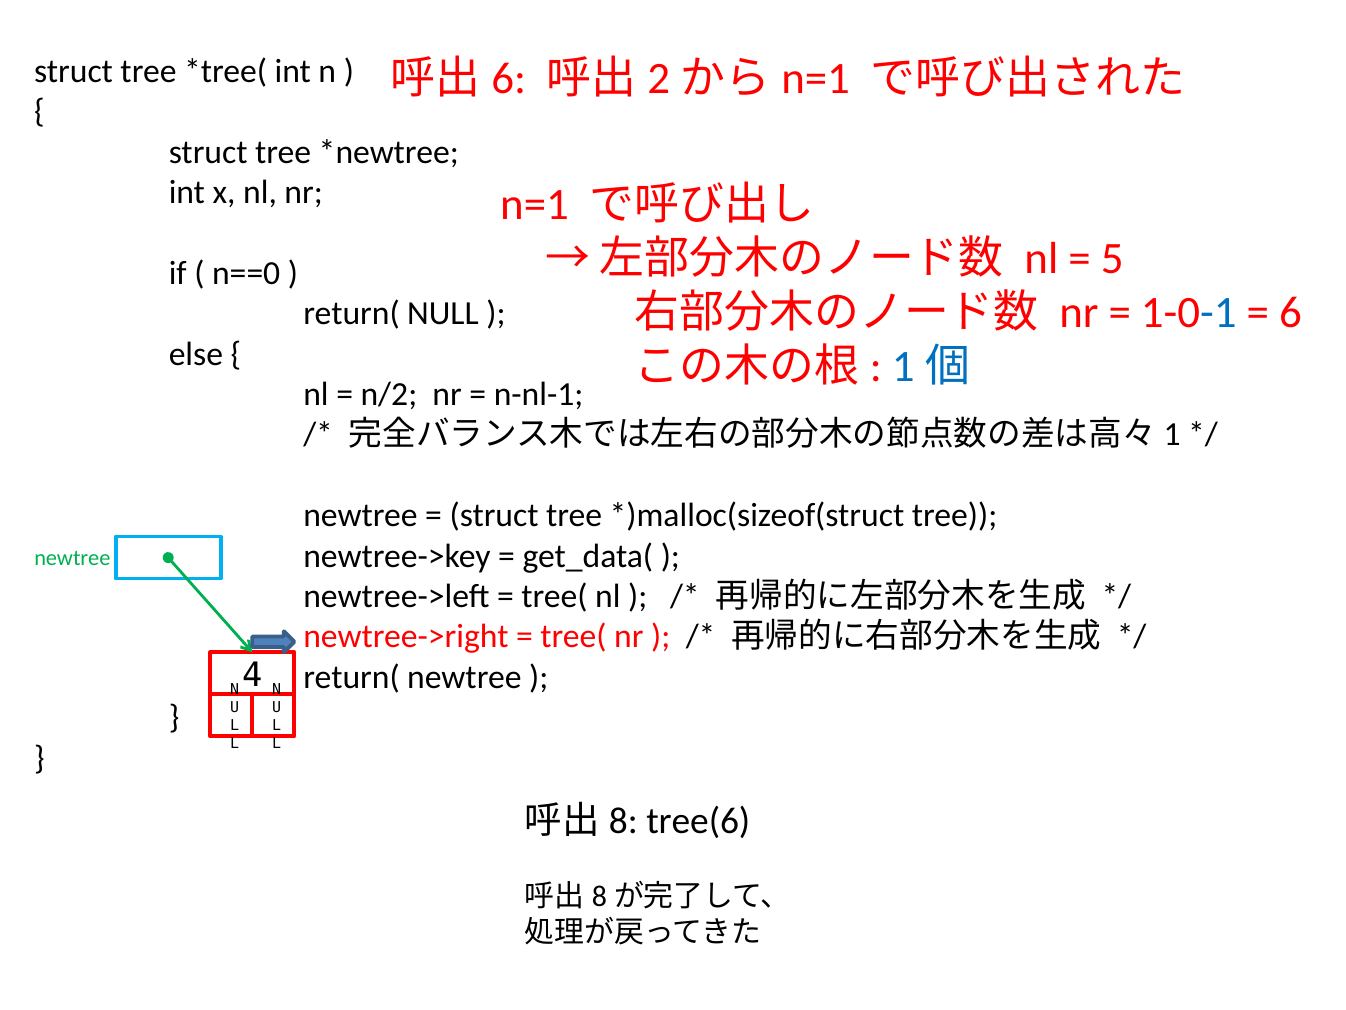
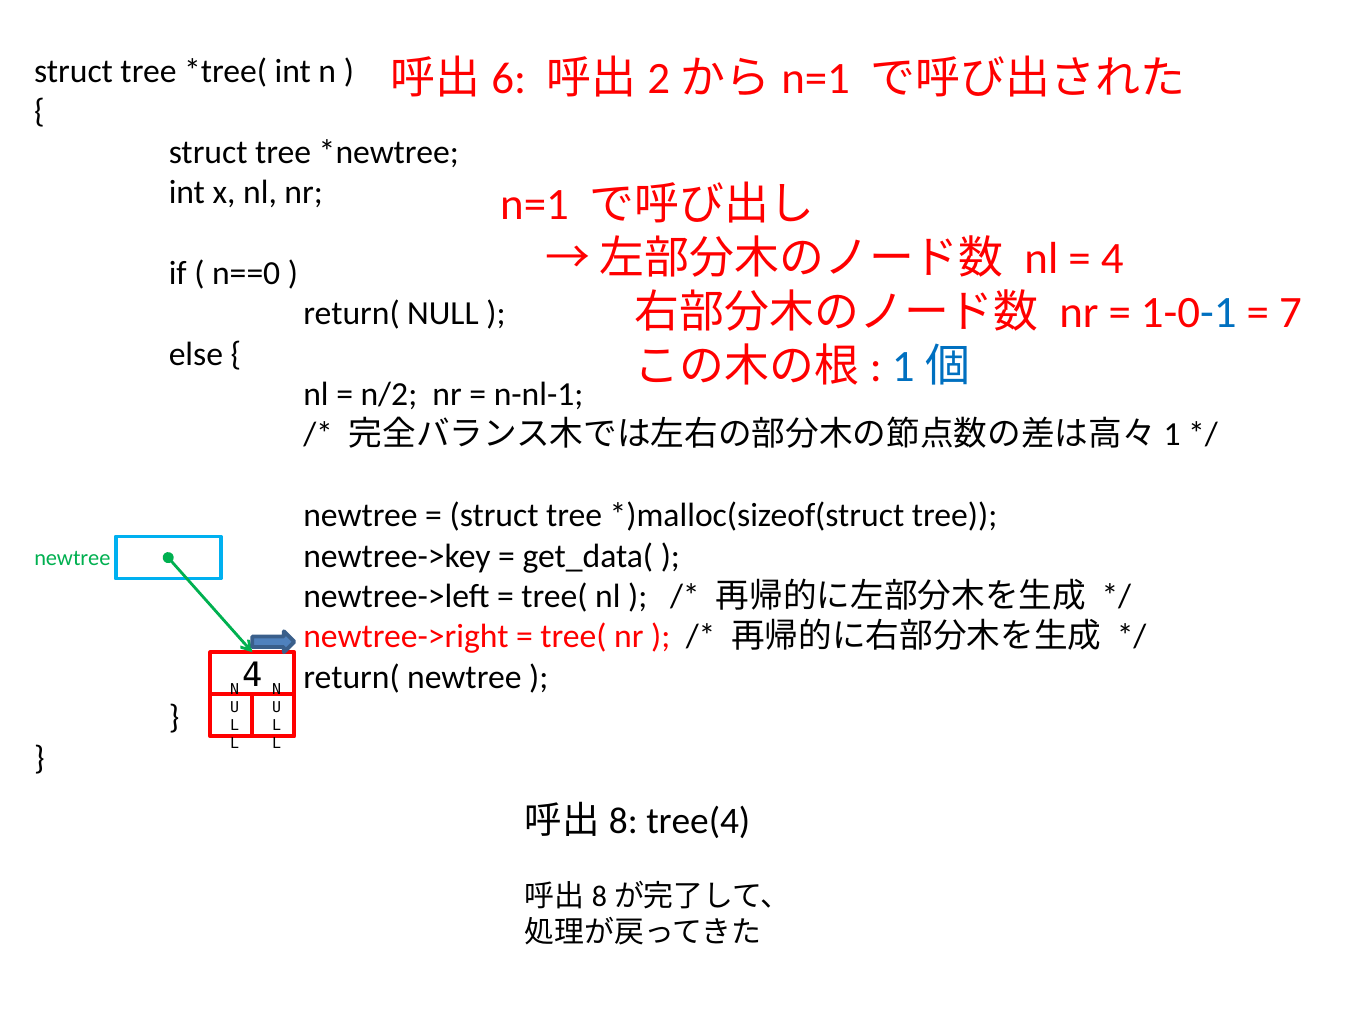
5 at (1112, 259): 5 -> 4
6: 6 -> 7
tree(6: tree(6 -> tree(4
